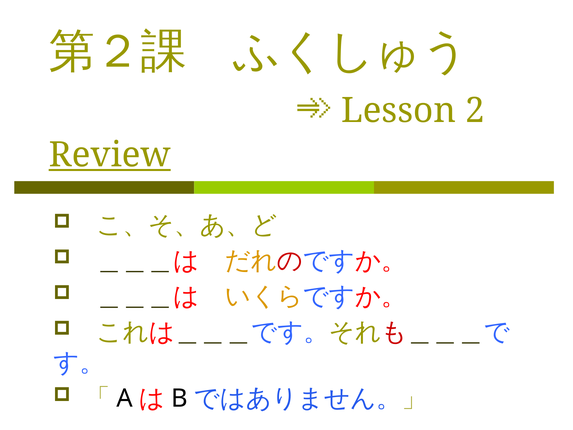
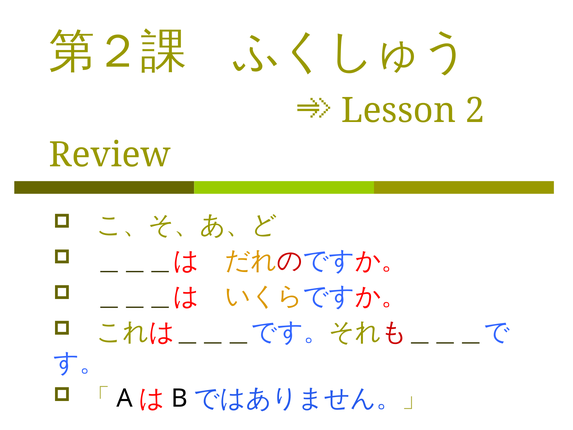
Review underline: present -> none
